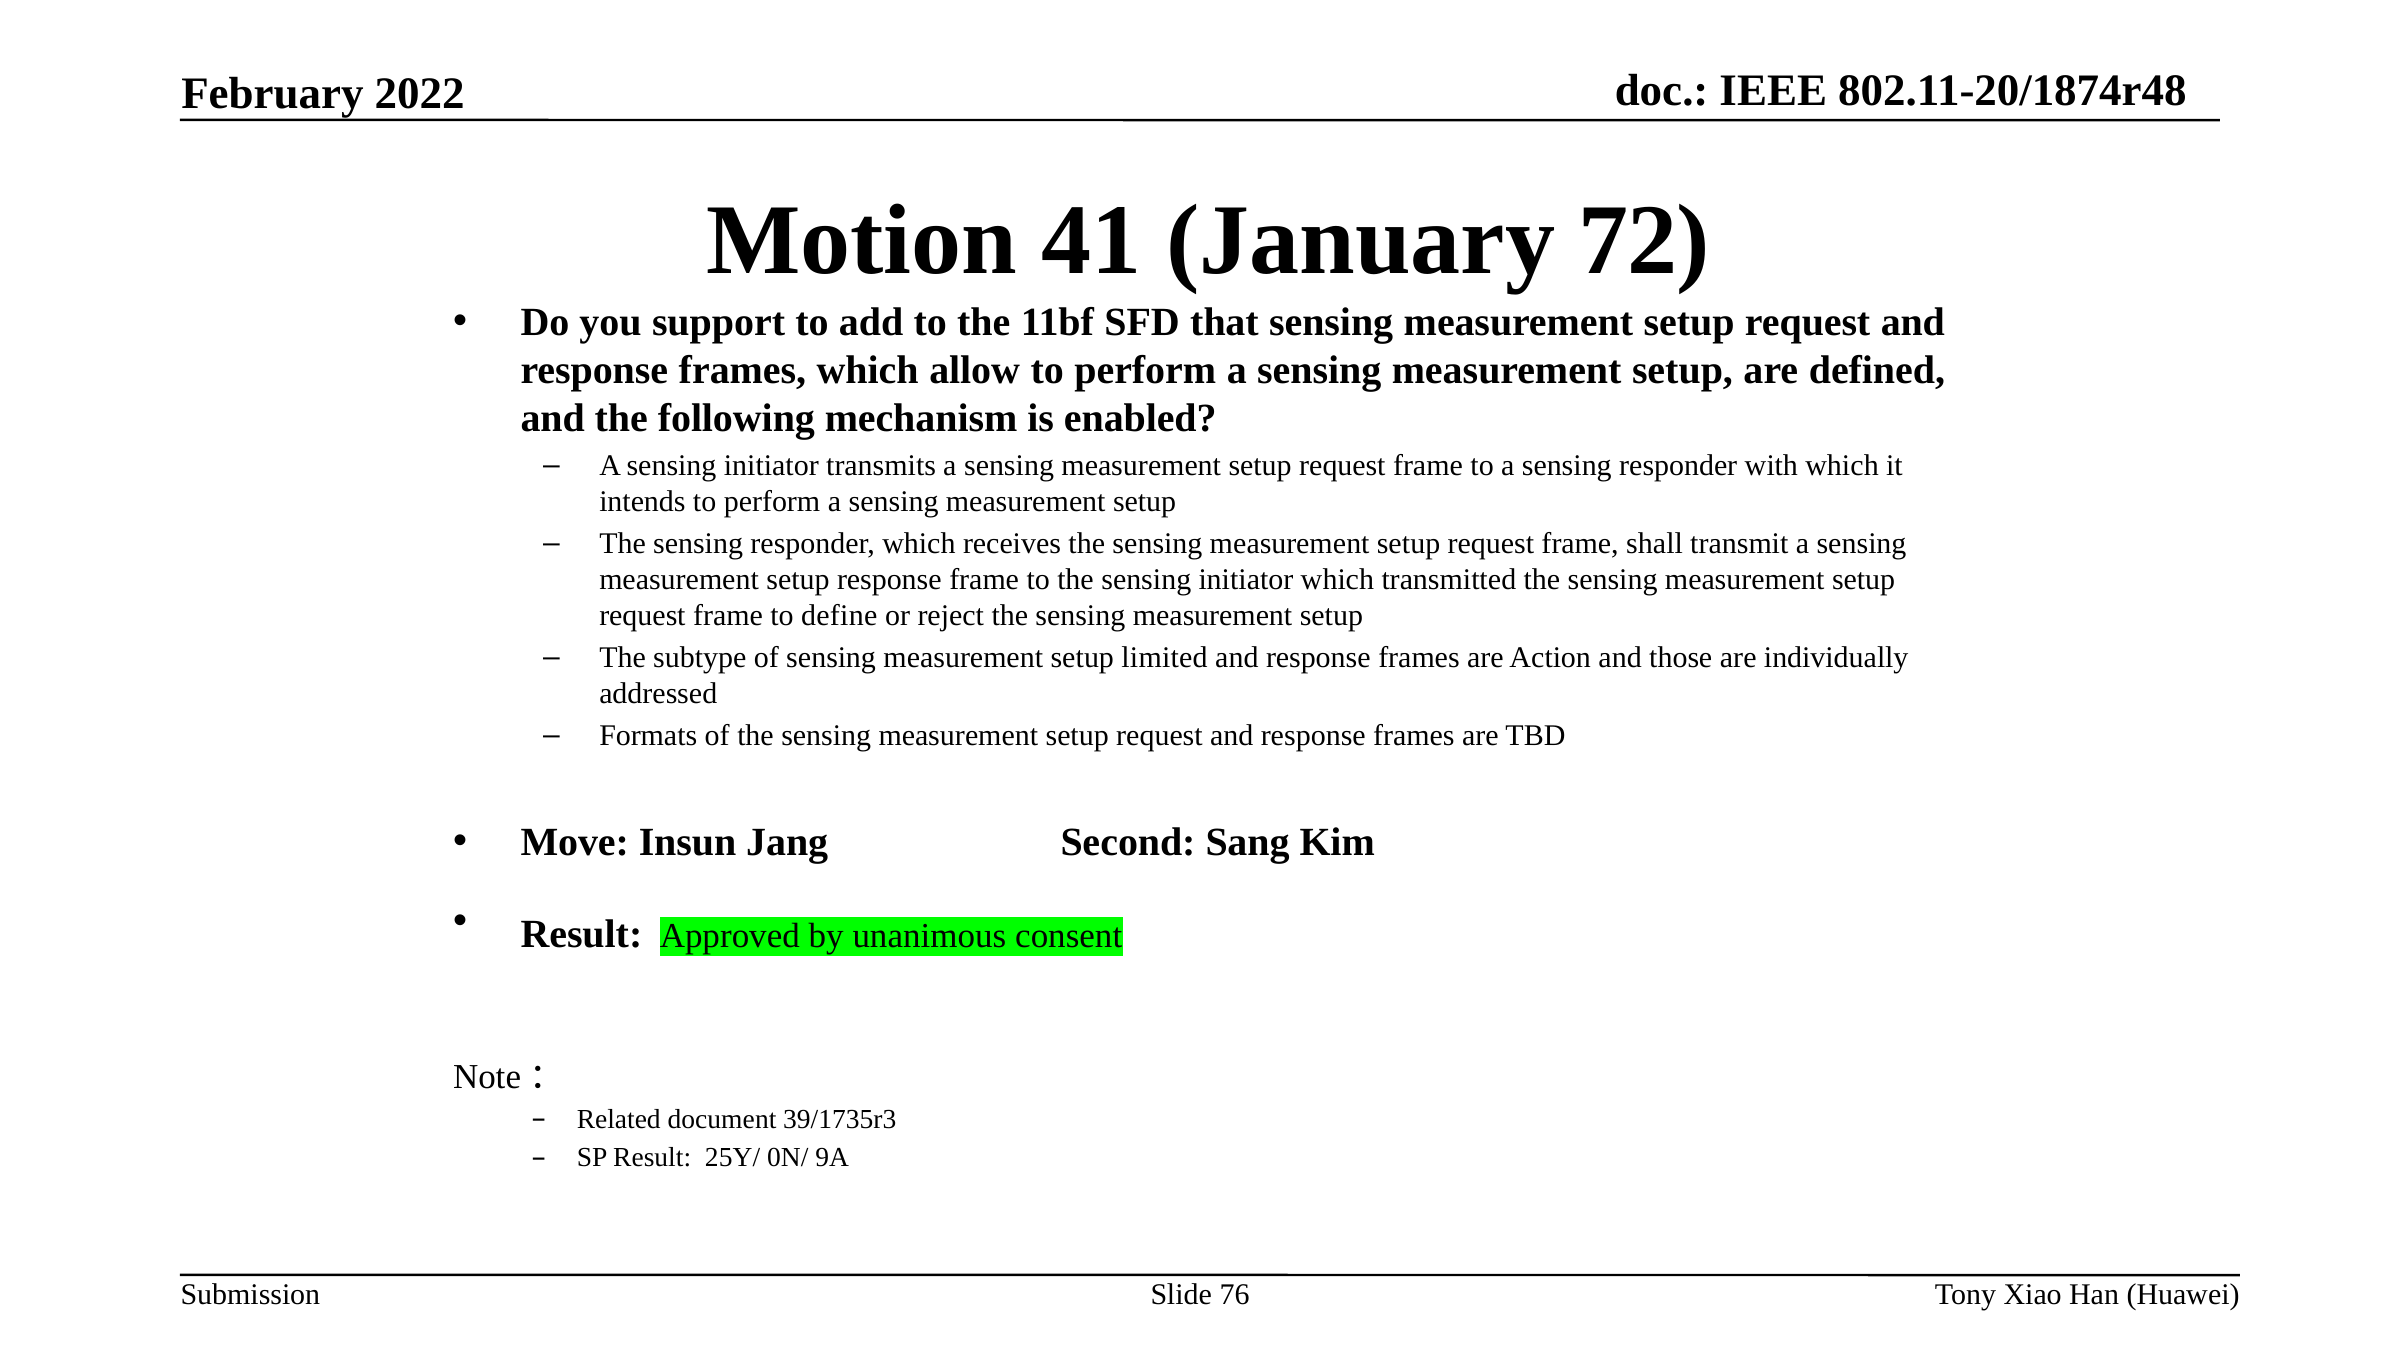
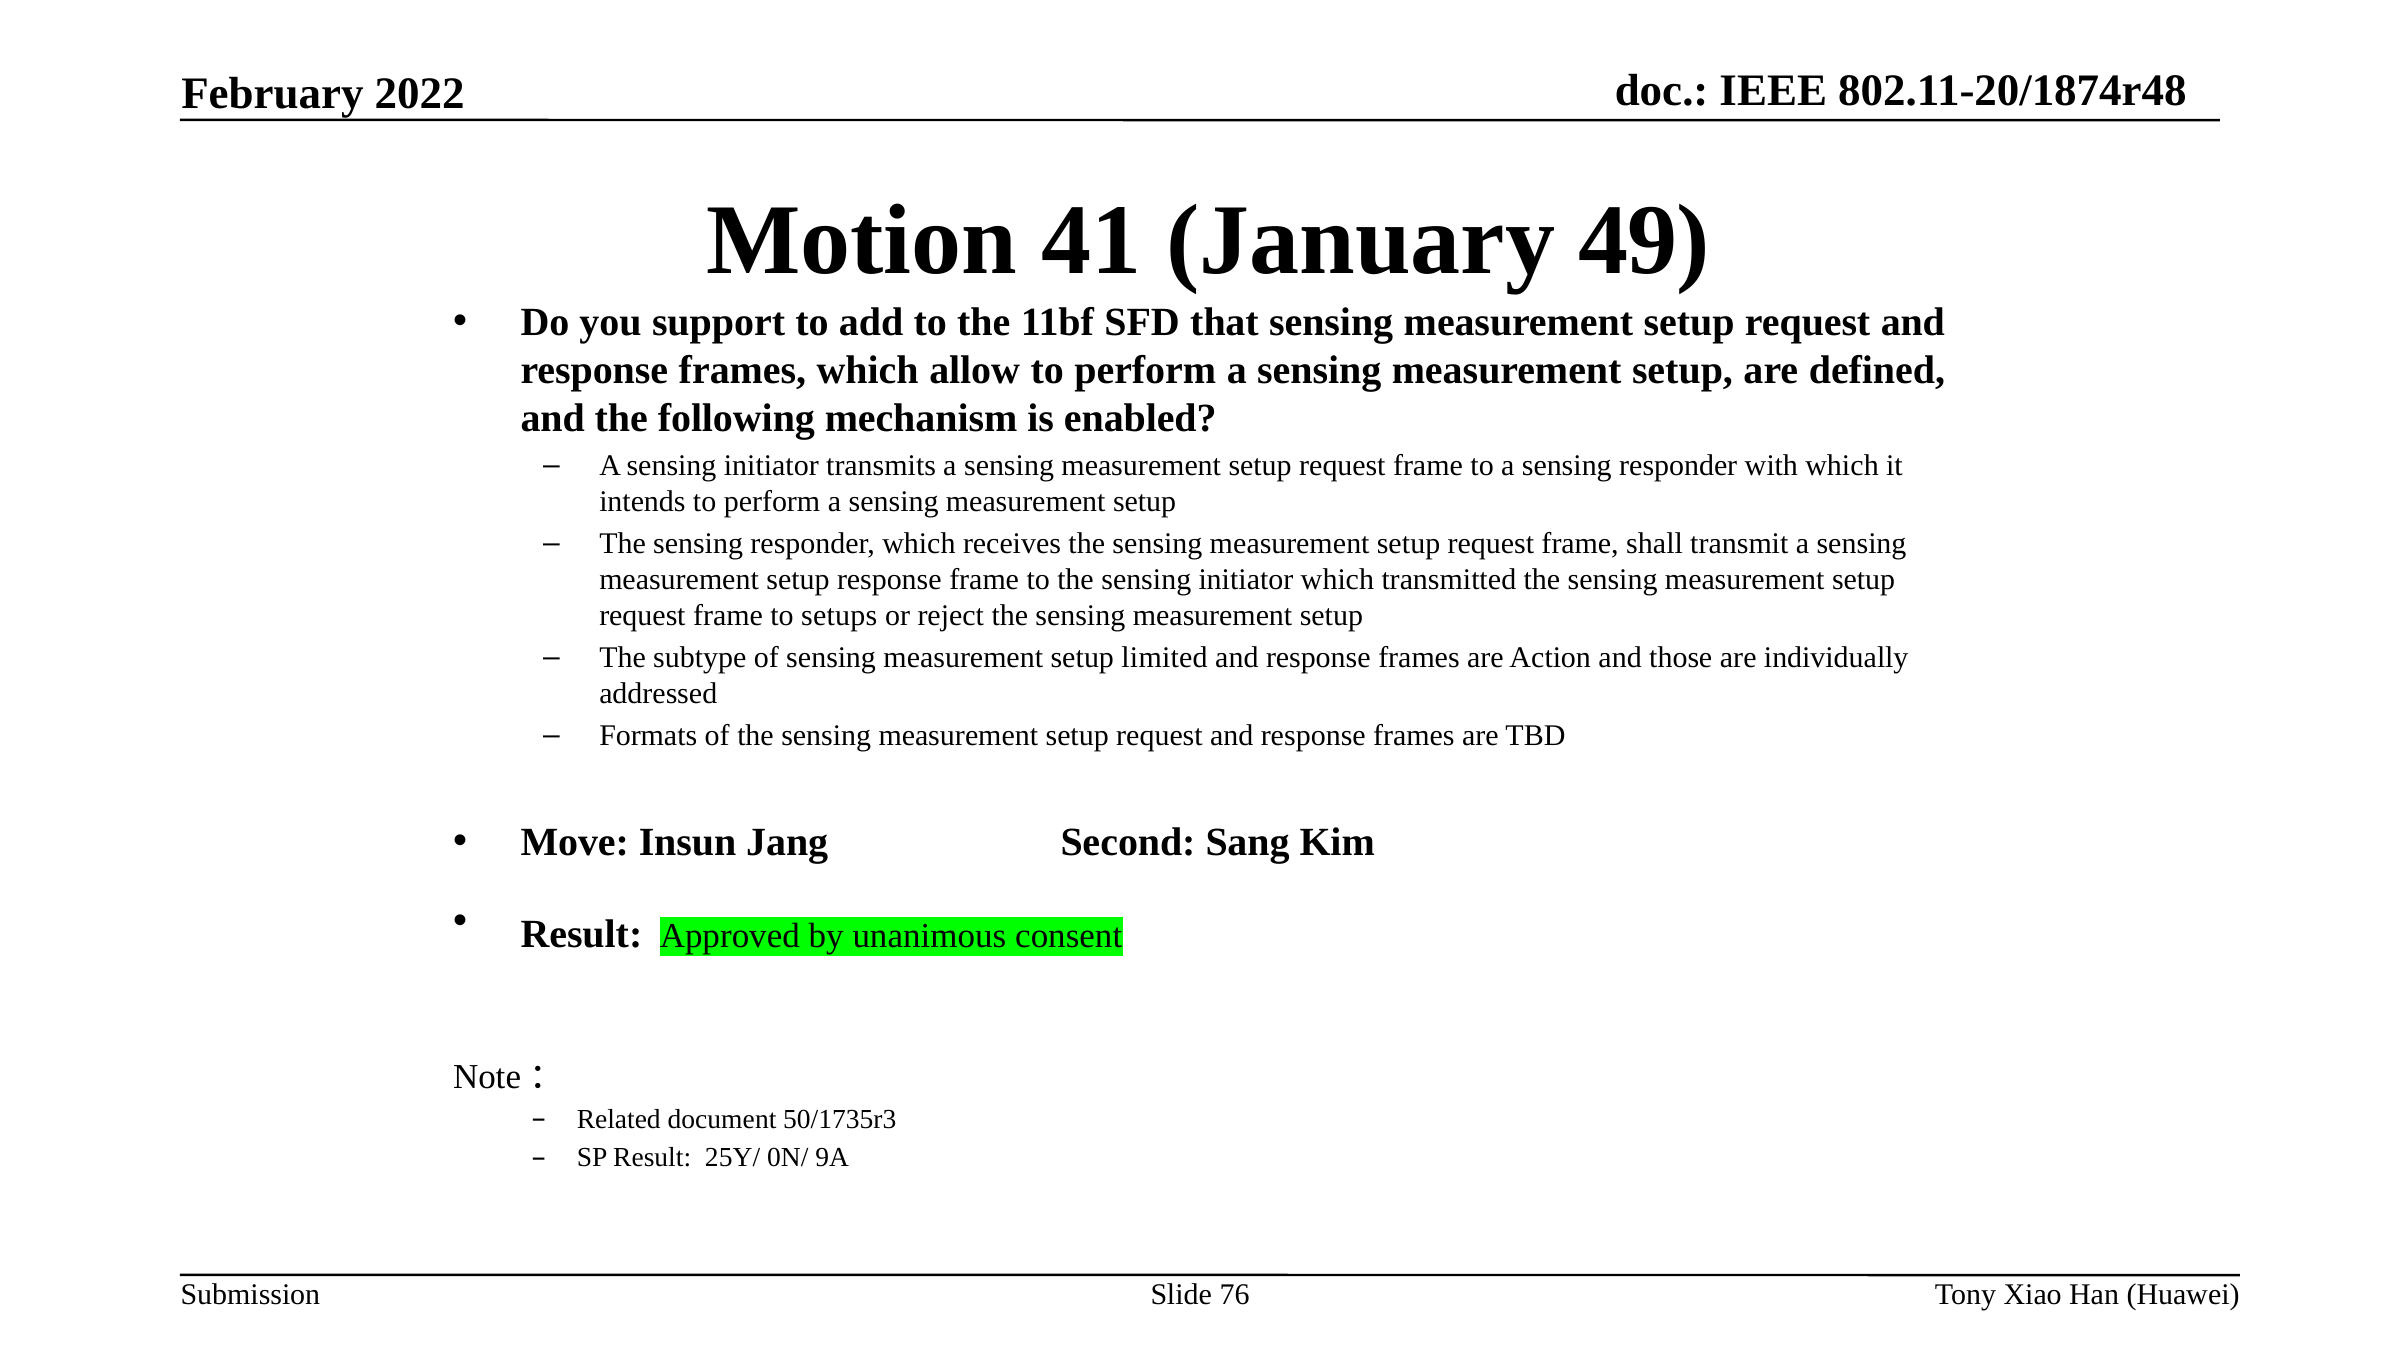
72: 72 -> 49
define: define -> setups
39/1735r3: 39/1735r3 -> 50/1735r3
